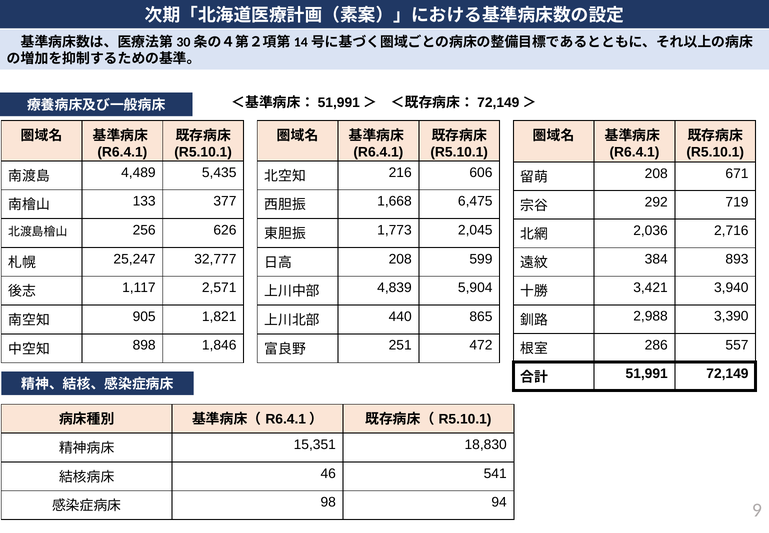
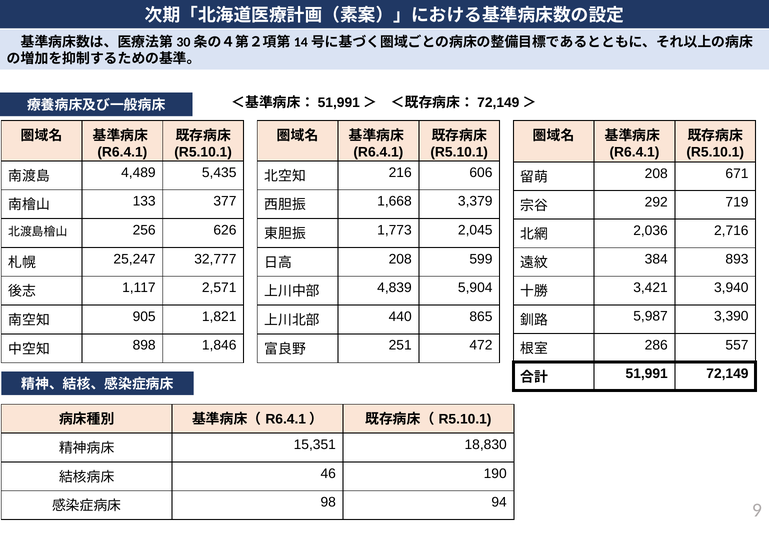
6,475: 6,475 -> 3,379
2,988: 2,988 -> 5,987
541: 541 -> 190
